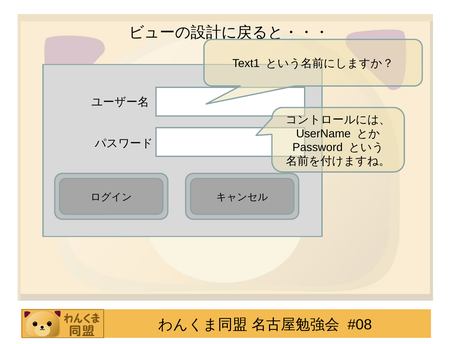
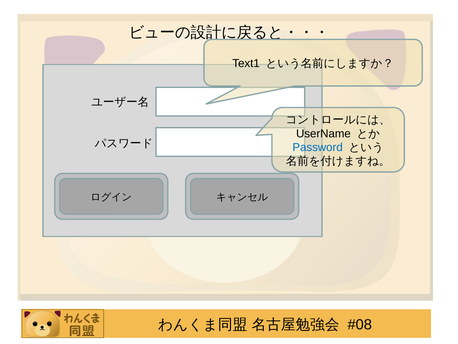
Password colour: black -> blue
